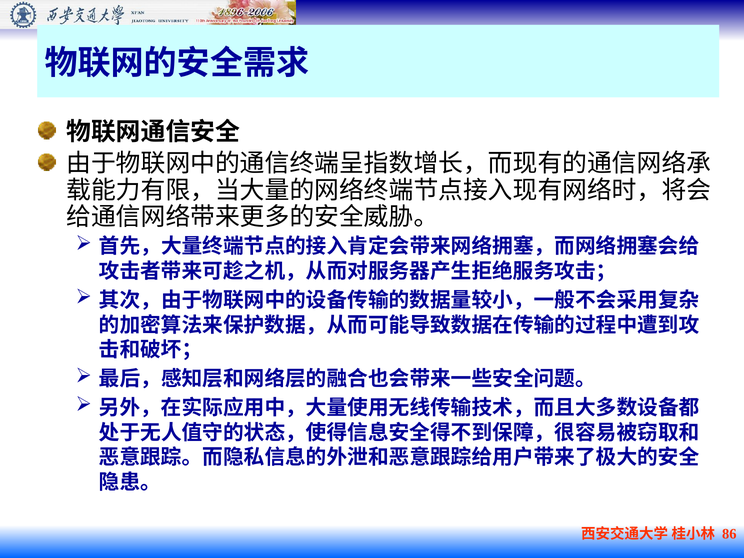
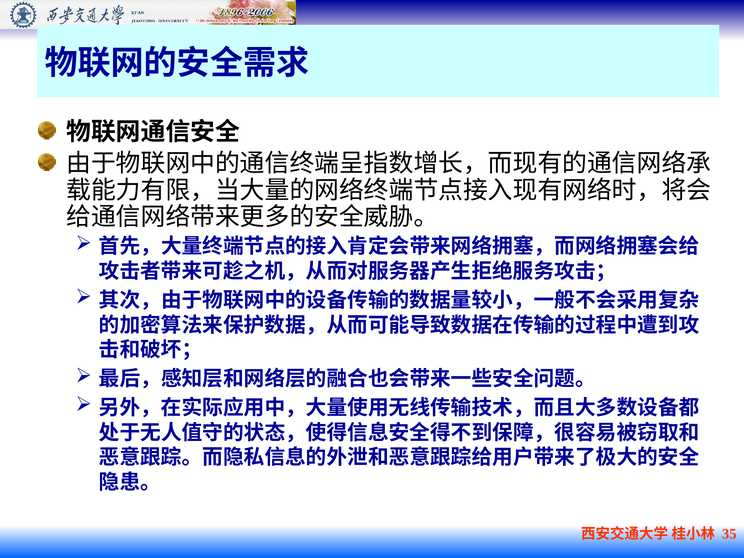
86: 86 -> 35
